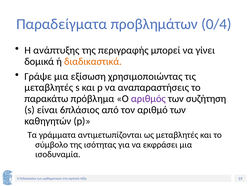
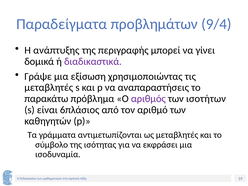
0/4: 0/4 -> 9/4
διαδικαστικά colour: orange -> purple
συζήτηση: συζήτηση -> ισοτήτων
